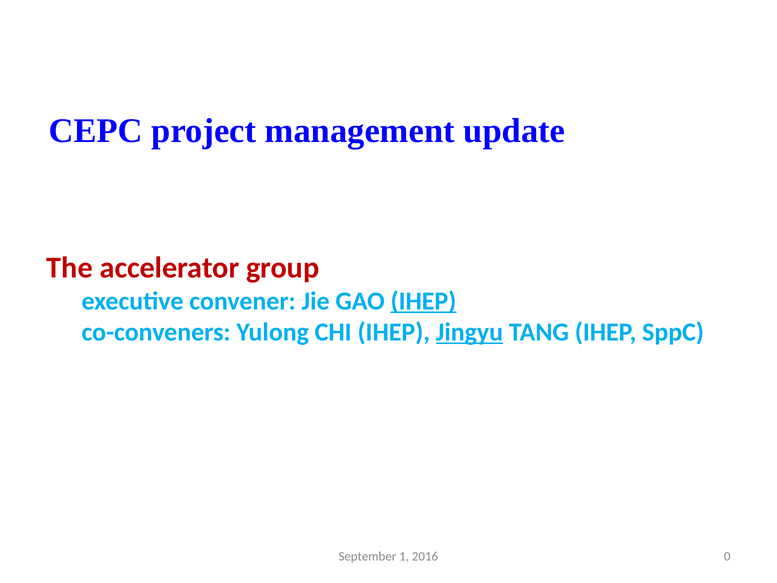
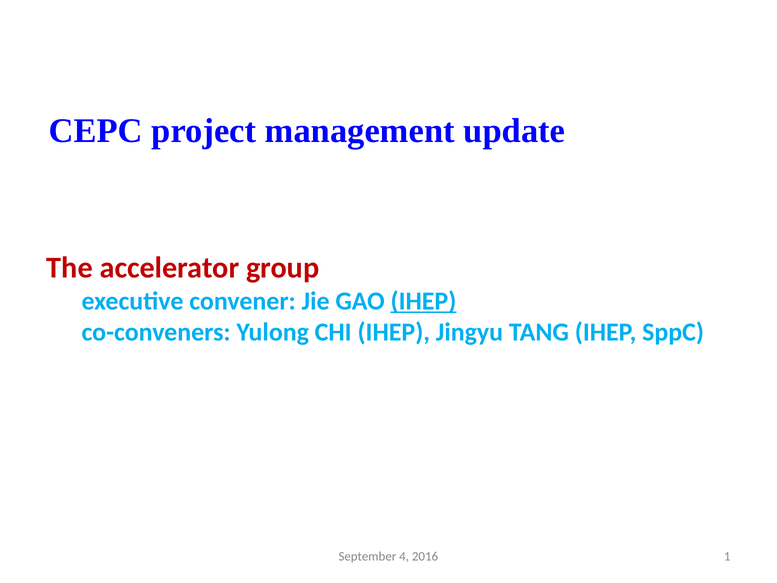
Jingyu underline: present -> none
1: 1 -> 4
0: 0 -> 1
